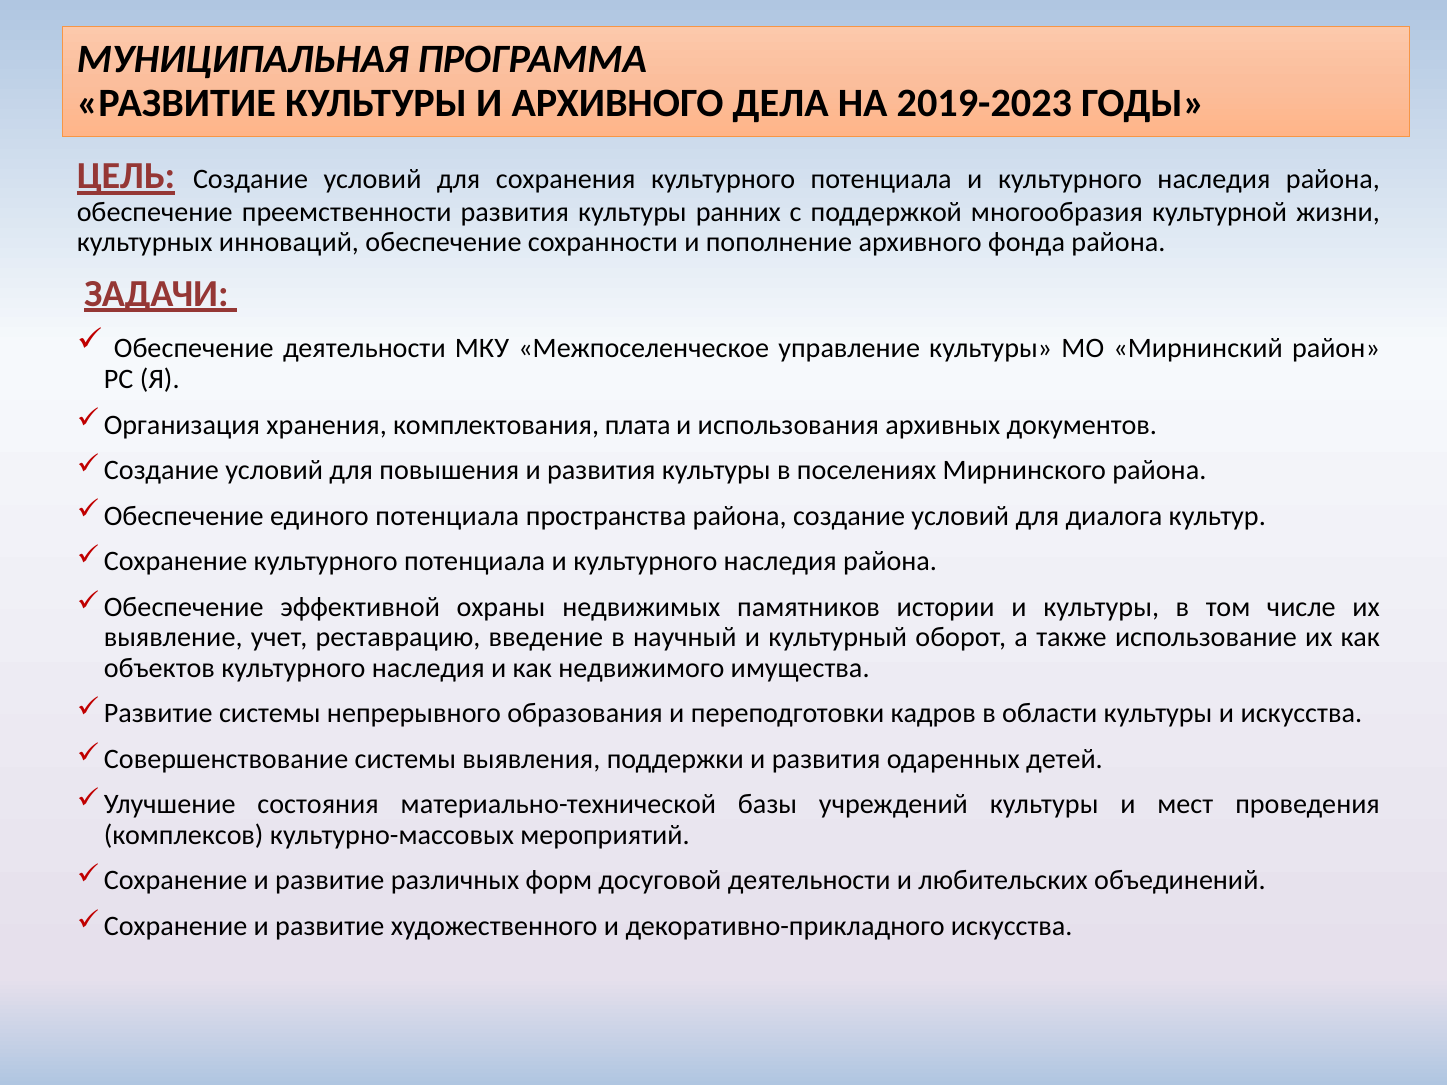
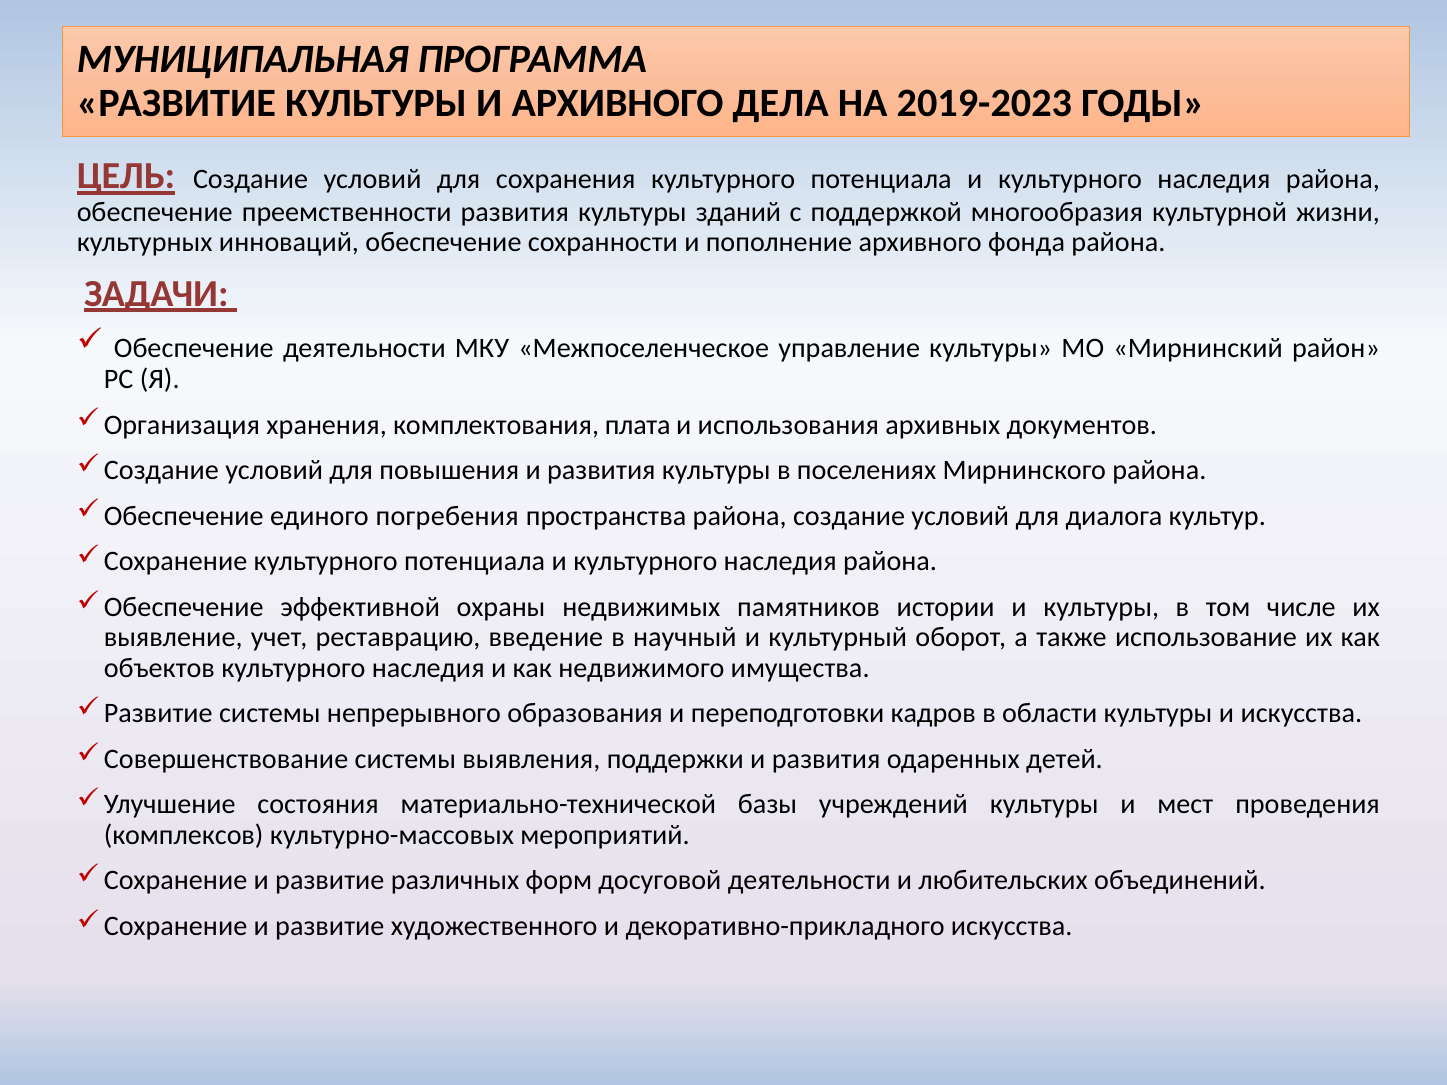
ранних: ранних -> зданий
единого потенциала: потенциала -> погребения
